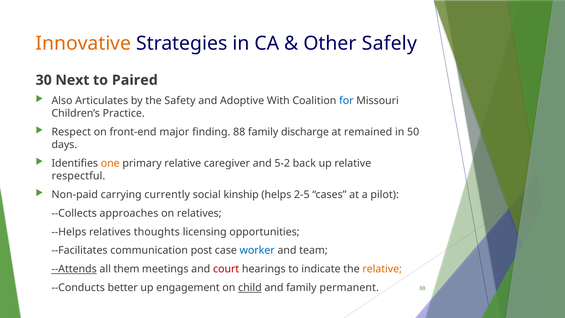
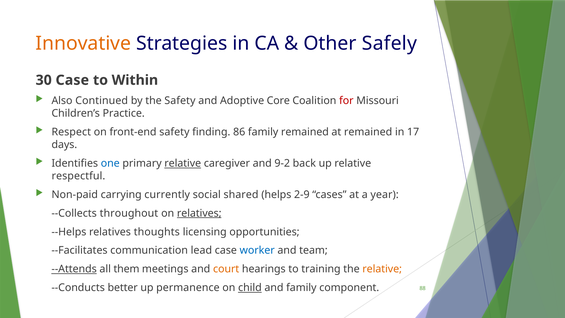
30 Next: Next -> Case
Paired: Paired -> Within
Articulates: Articulates -> Continued
With: With -> Core
for colour: blue -> red
front-end major: major -> safety
finding 88: 88 -> 86
family discharge: discharge -> remained
50: 50 -> 17
one colour: orange -> blue
relative at (183, 163) underline: none -> present
5-2: 5-2 -> 9-2
kinship: kinship -> shared
2-5: 2-5 -> 2-9
pilot: pilot -> year
approaches: approaches -> throughout
relatives at (199, 213) underline: none -> present
post: post -> lead
court colour: red -> orange
indicate: indicate -> training
engagement: engagement -> permanence
permanent: permanent -> component
